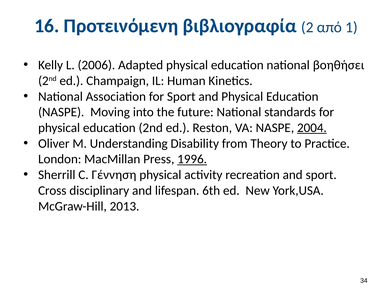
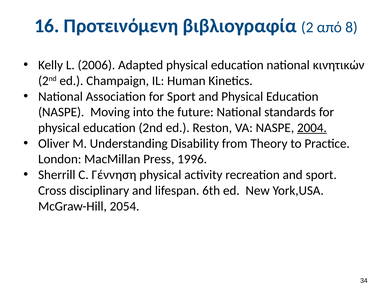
1: 1 -> 8
βοηθήσει: βοηθήσει -> κινητικών
1996 underline: present -> none
2013: 2013 -> 2054
